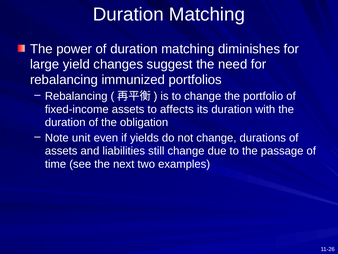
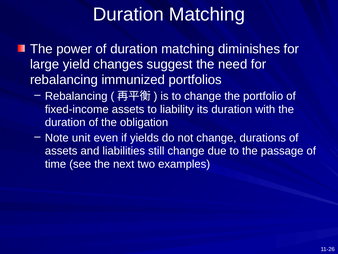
affects: affects -> liability
